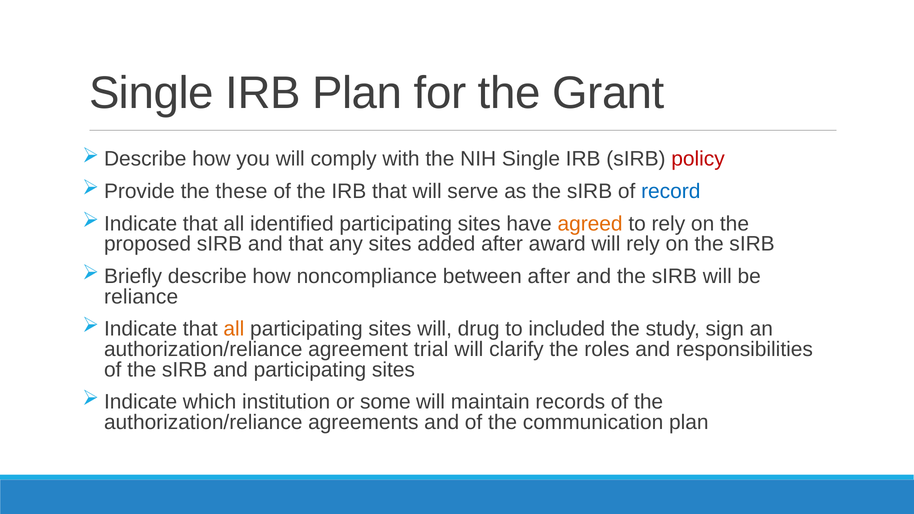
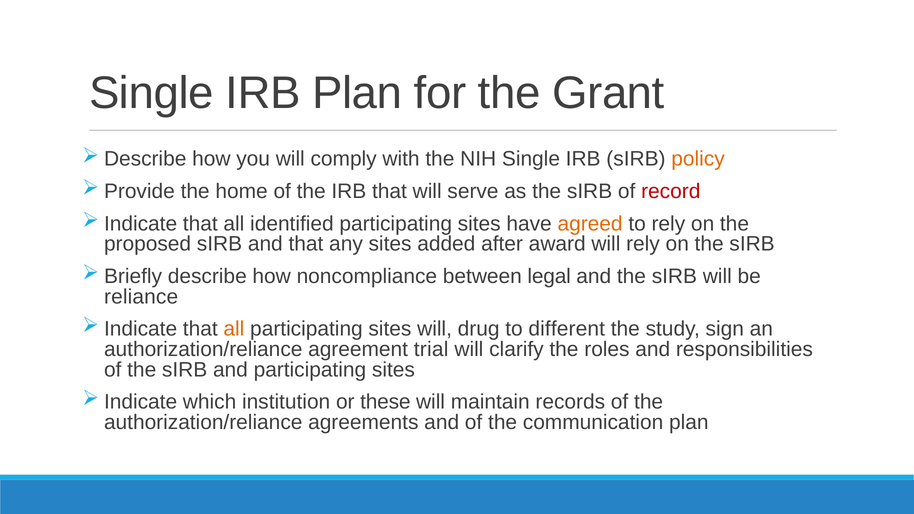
policy colour: red -> orange
these: these -> home
record colour: blue -> red
between after: after -> legal
included: included -> different
some: some -> these
